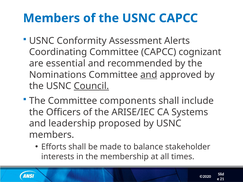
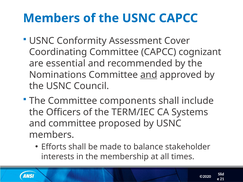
Alerts: Alerts -> Cover
Council underline: present -> none
ARISE/IEC: ARISE/IEC -> TERM/IEC
and leadership: leadership -> committee
